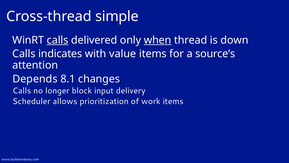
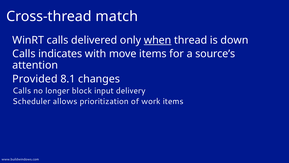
simple: simple -> match
calls at (58, 40) underline: present -> none
value: value -> move
Depends: Depends -> Provided
